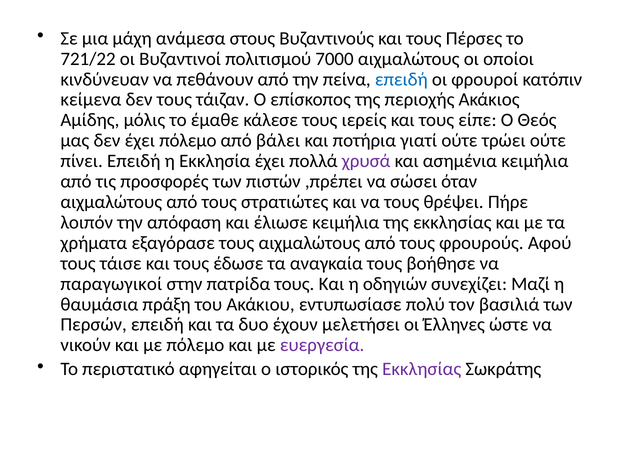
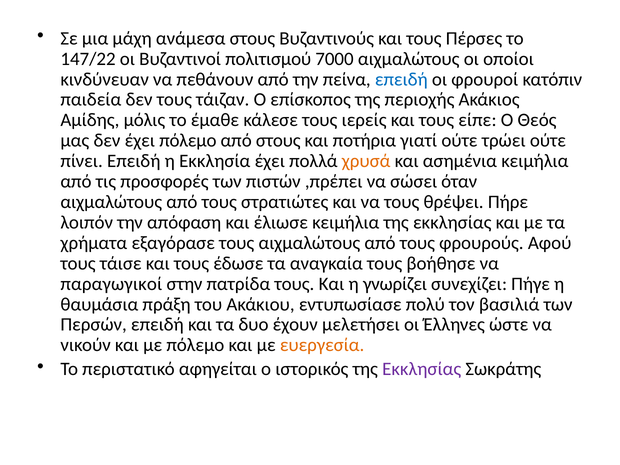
721/22: 721/22 -> 147/22
κείμενα: κείμενα -> παιδεία
από βάλει: βάλει -> στους
χρυσά colour: purple -> orange
οδηγιών: οδηγιών -> γνωρίζει
Μαζί: Μαζί -> Πήγε
ευεργεσία colour: purple -> orange
